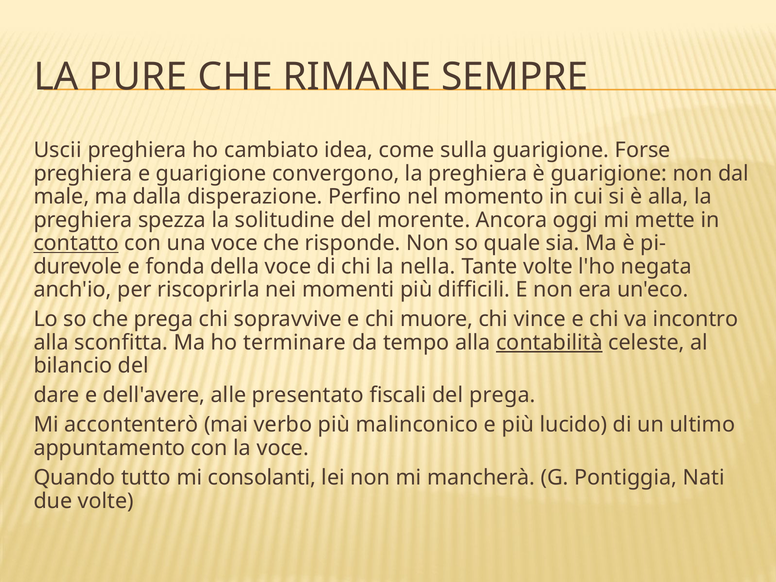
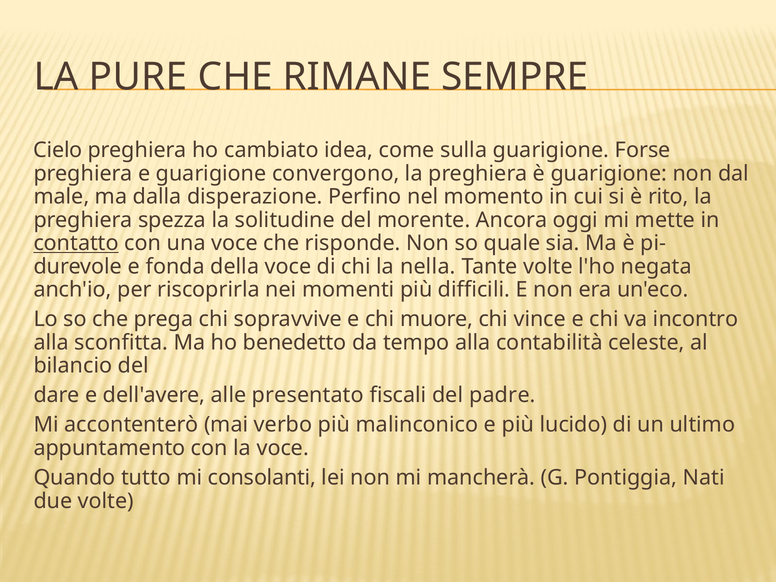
Uscii: Uscii -> Cielo
è alla: alla -> rito
terminare: terminare -> benedetto
contabilità underline: present -> none
del prega: prega -> padre
